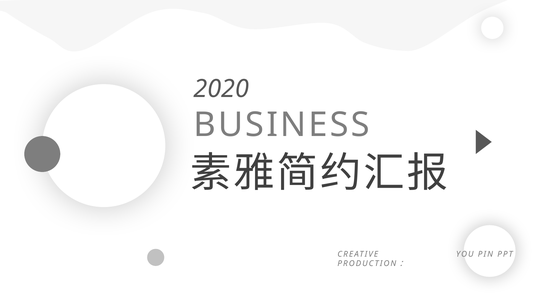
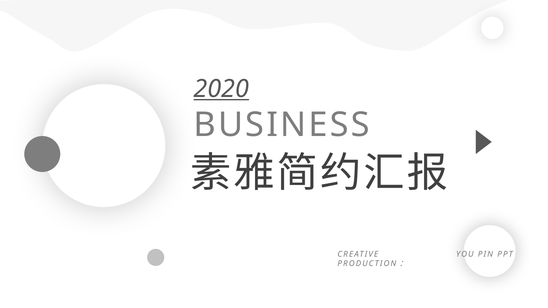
2020 underline: none -> present
